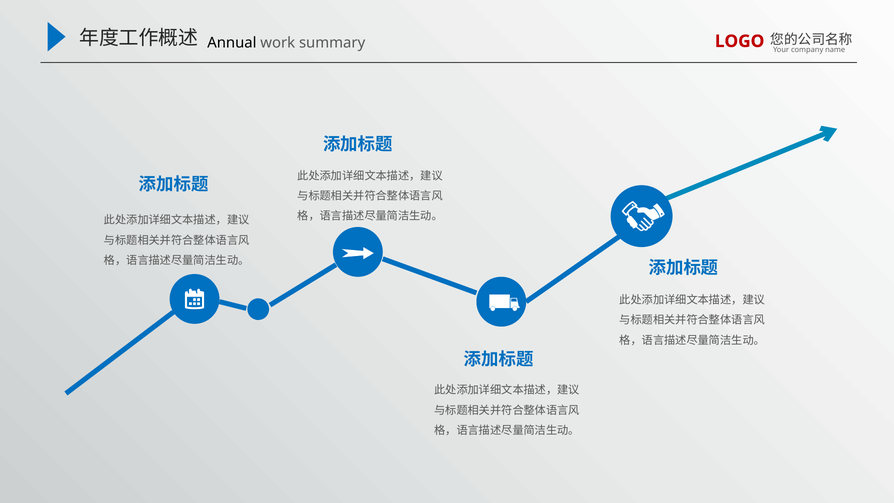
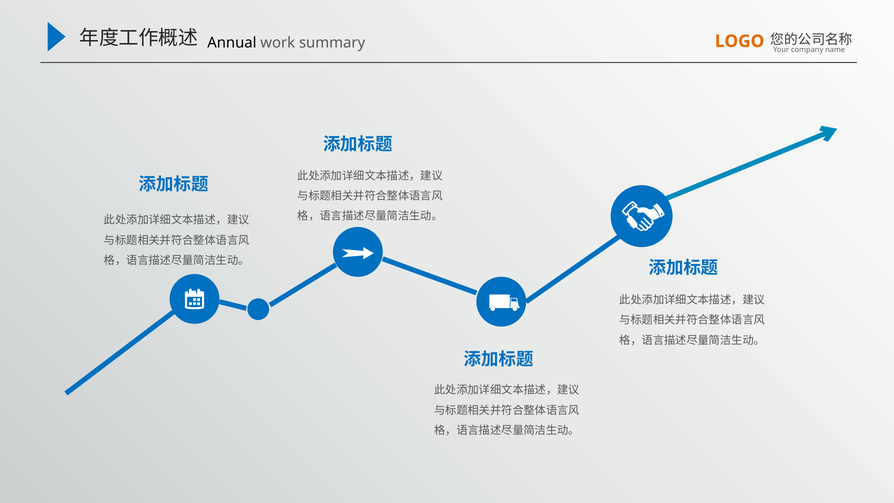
LOGO colour: red -> orange
